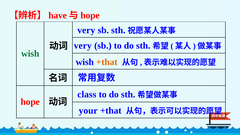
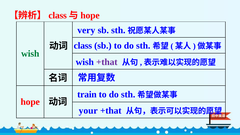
have at (58, 15): have -> class
very at (83, 46): very -> class
+that at (107, 62) colour: orange -> purple
class: class -> train
